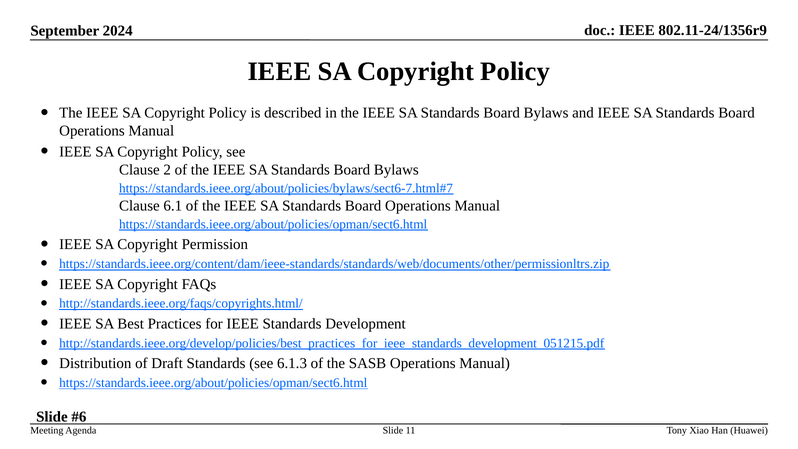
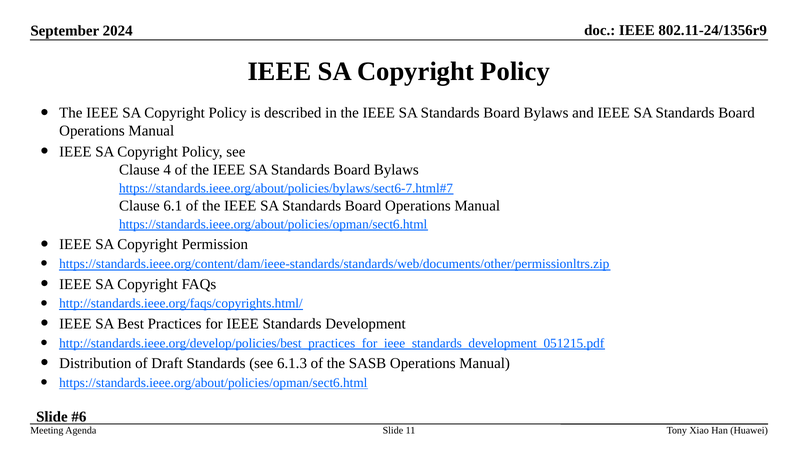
2: 2 -> 4
